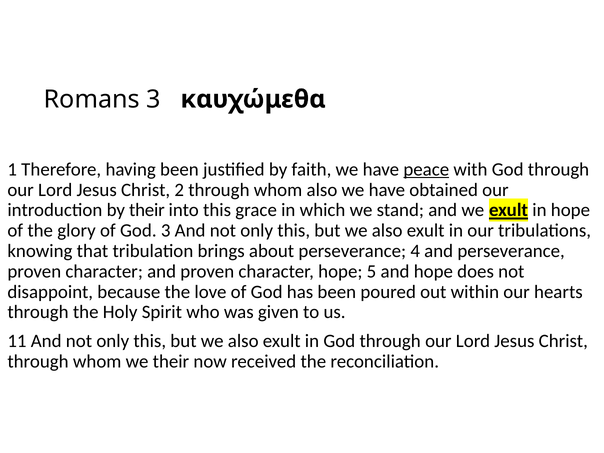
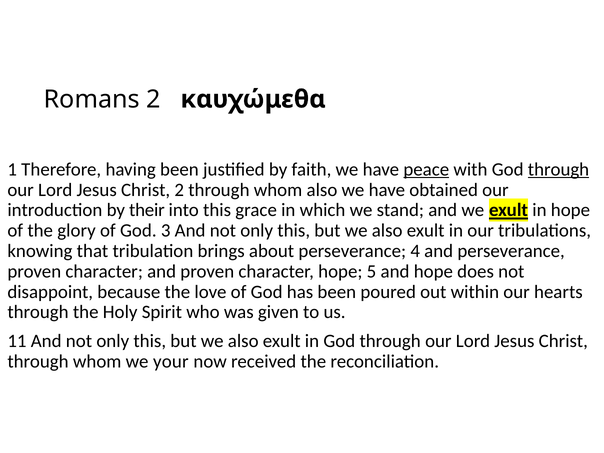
Romans 3: 3 -> 2
through at (559, 169) underline: none -> present
we their: their -> your
